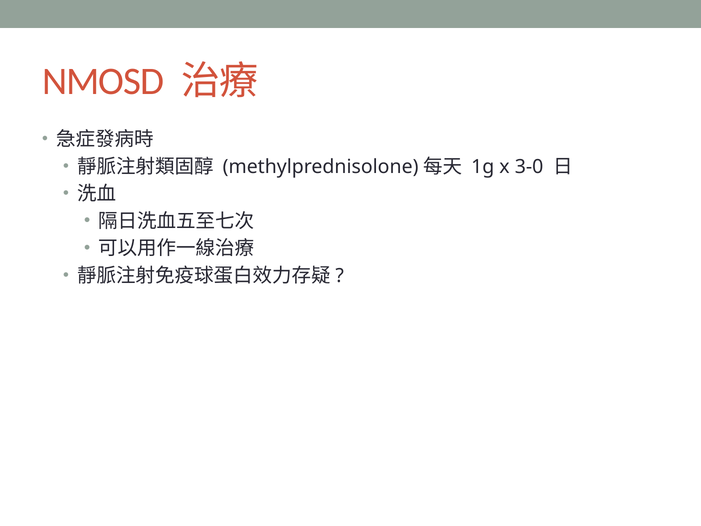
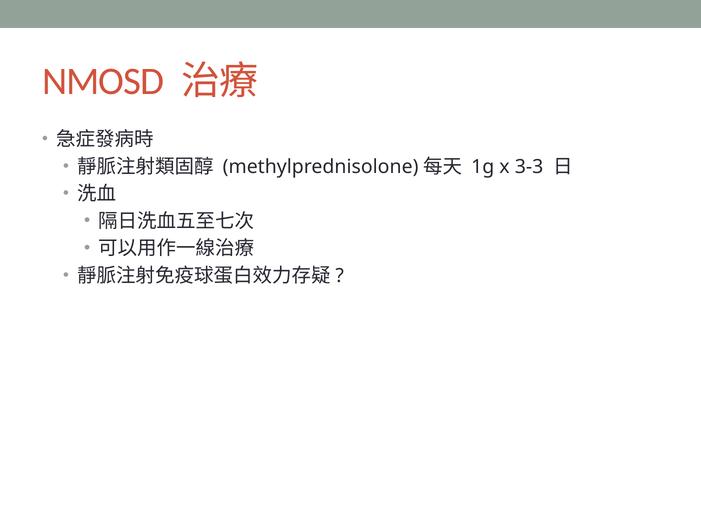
3-0: 3-0 -> 3-3
